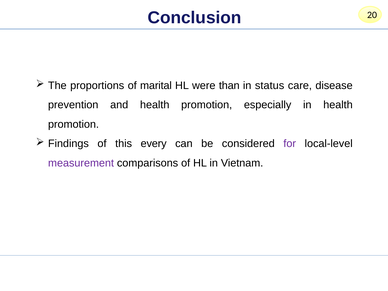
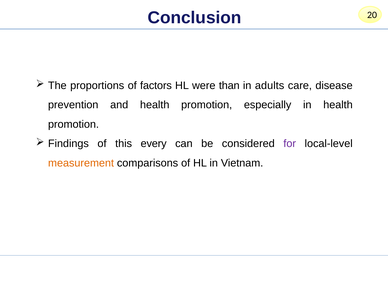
marital: marital -> factors
status: status -> adults
measurement colour: purple -> orange
